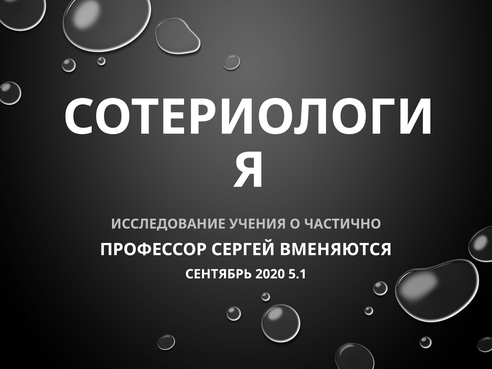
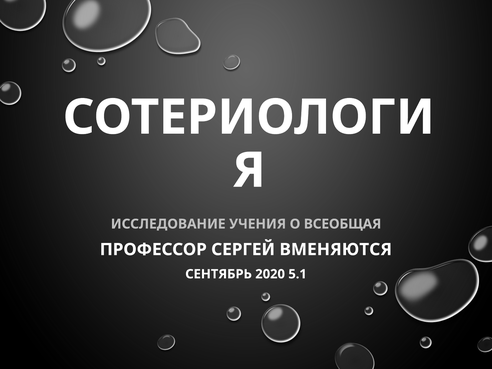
ЧАСТИЧНО: ЧАСТИЧНО -> ВСЕОБЩАЯ
